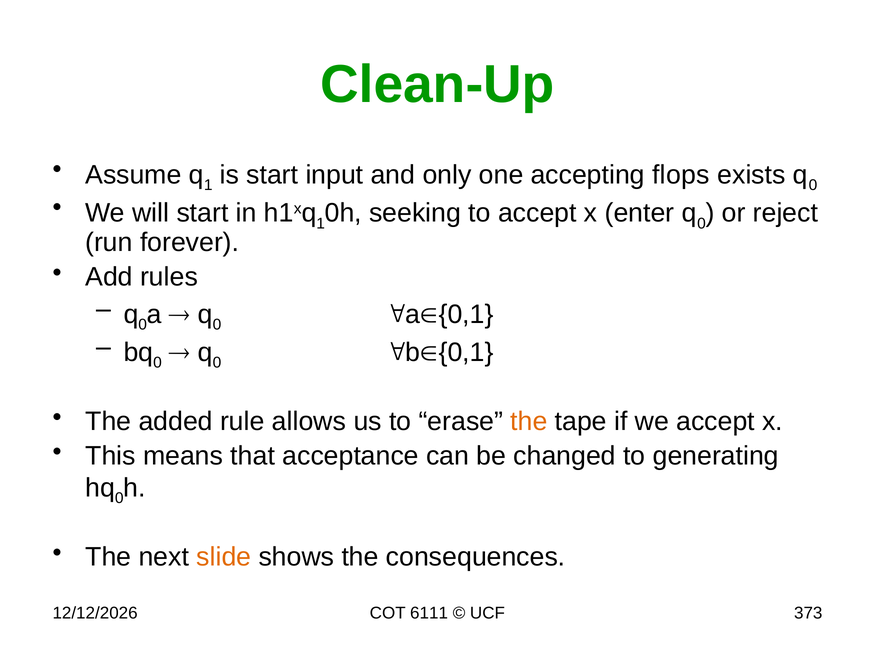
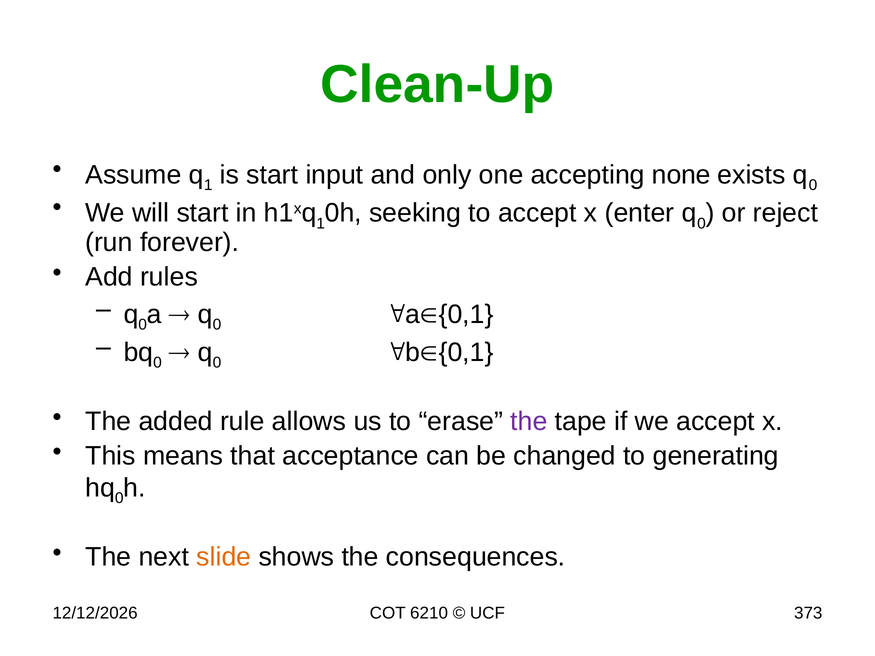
flops: flops -> none
the at (529, 422) colour: orange -> purple
6111: 6111 -> 6210
